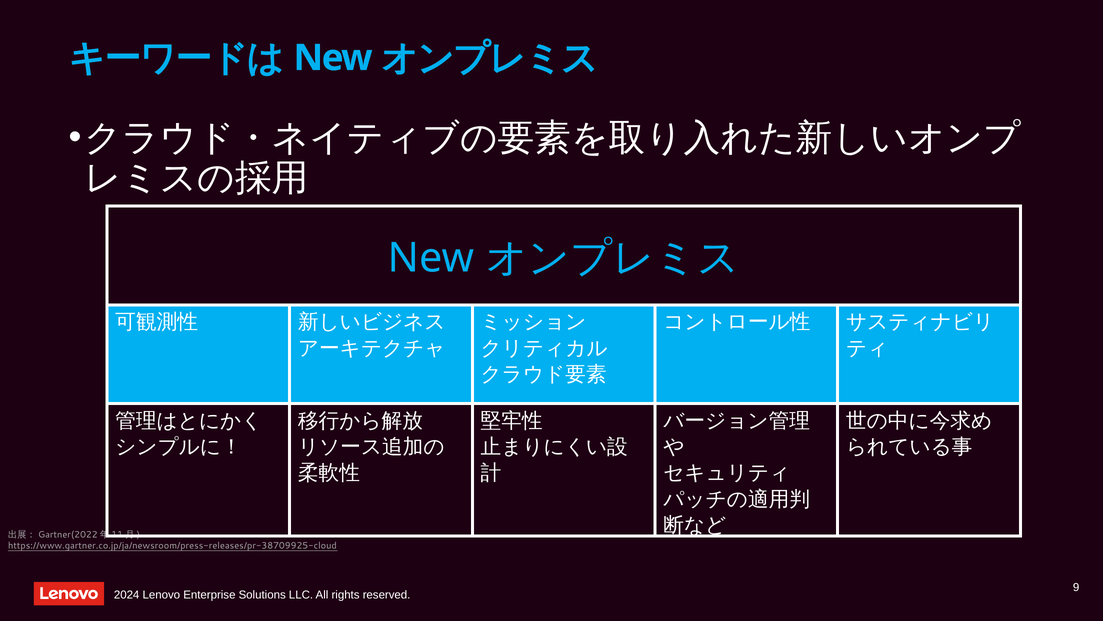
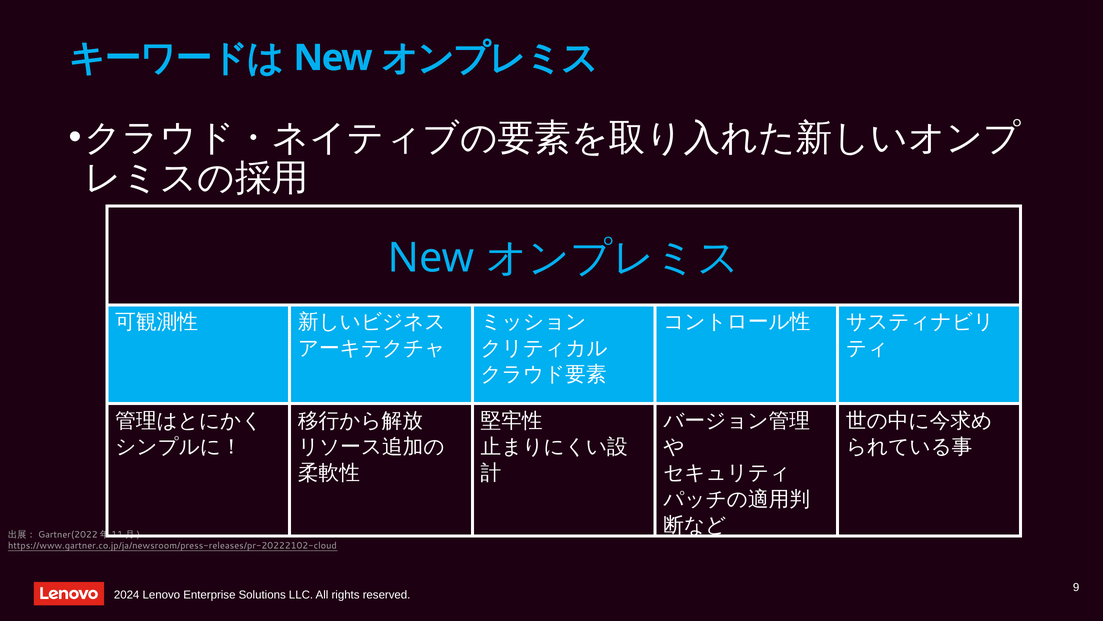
https://www.gartner.co.jp/ja/newsroom/press-releases/pr-38709925-cloud: https://www.gartner.co.jp/ja/newsroom/press-releases/pr-38709925-cloud -> https://www.gartner.co.jp/ja/newsroom/press-releases/pr-20222102-cloud
